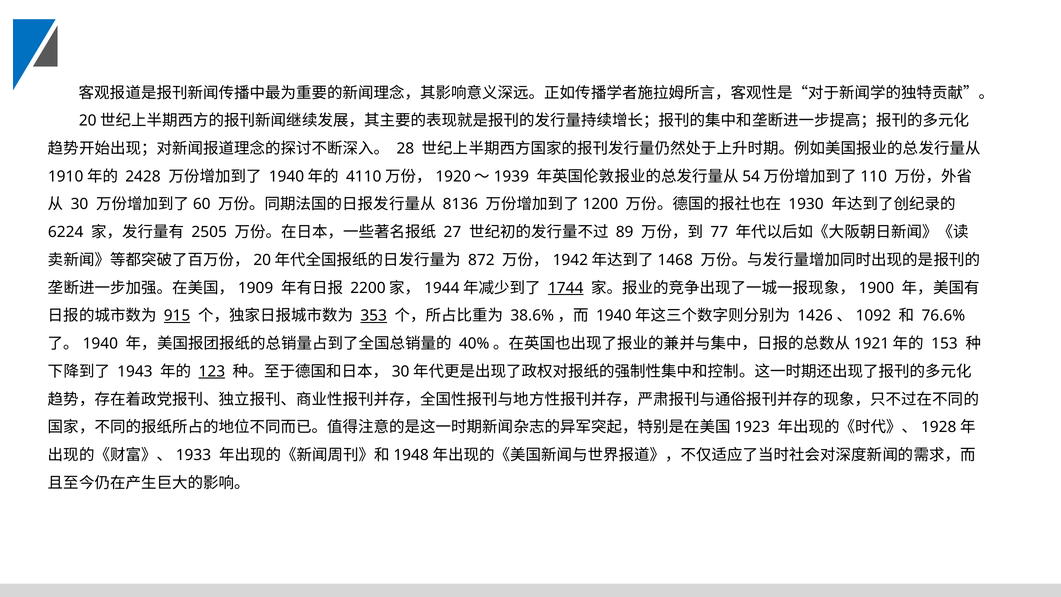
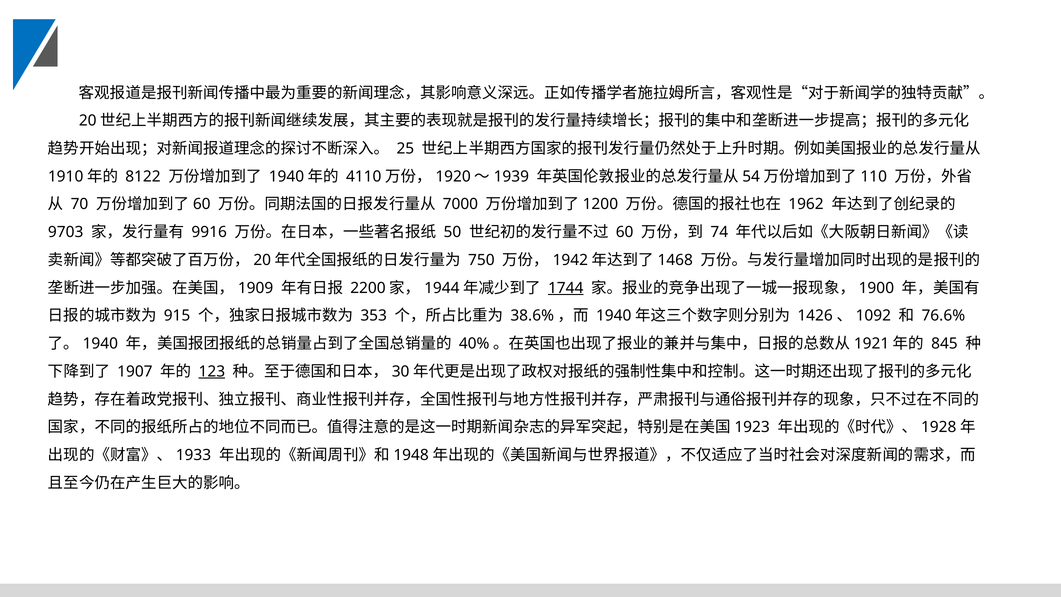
28: 28 -> 25
2428: 2428 -> 8122
30: 30 -> 70
8136: 8136 -> 7000
1930: 1930 -> 1962
6224: 6224 -> 9703
2505: 2505 -> 9916
27: 27 -> 50
89: 89 -> 60
77: 77 -> 74
872: 872 -> 750
915 underline: present -> none
353 underline: present -> none
153: 153 -> 845
1943: 1943 -> 1907
